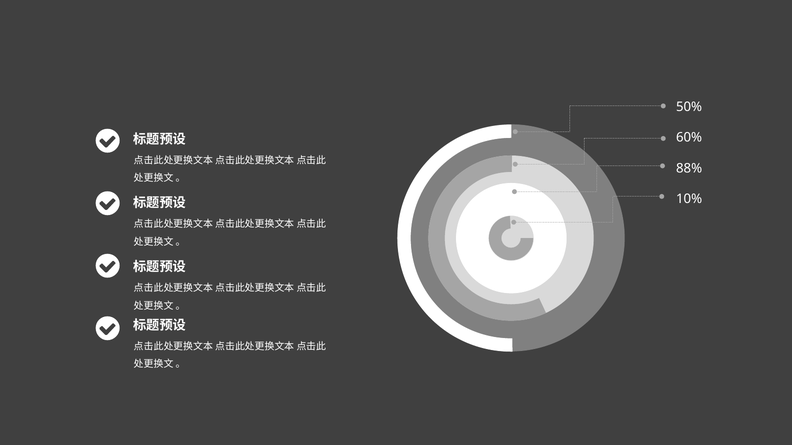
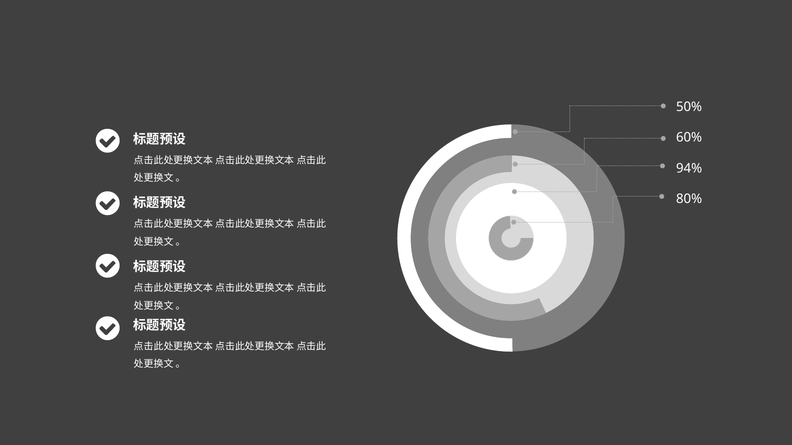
88%: 88% -> 94%
10%: 10% -> 80%
